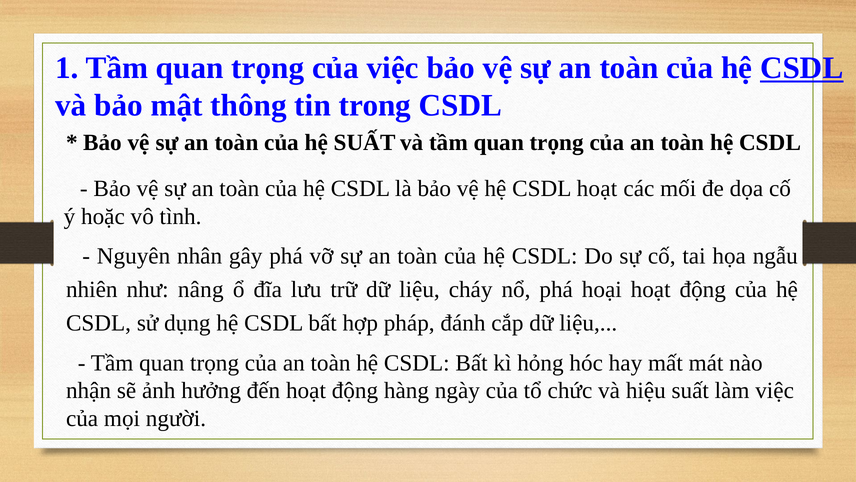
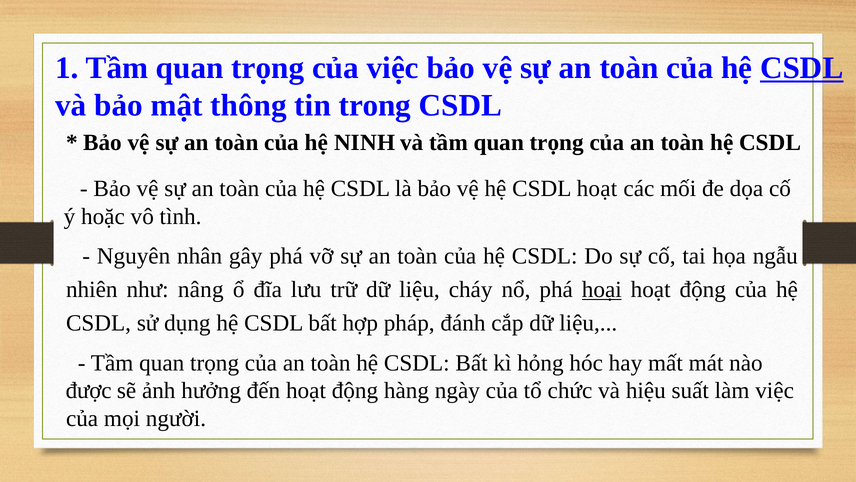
hệ SUẤT: SUẤT -> NINH
hoại underline: none -> present
nhận: nhận -> được
